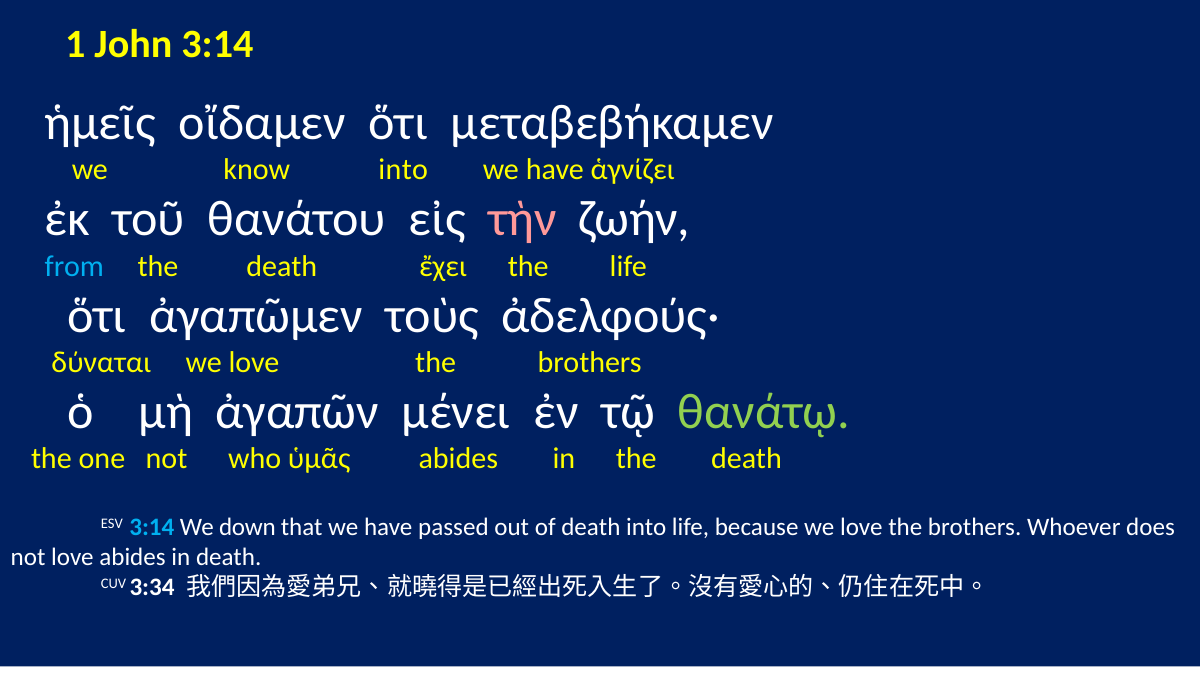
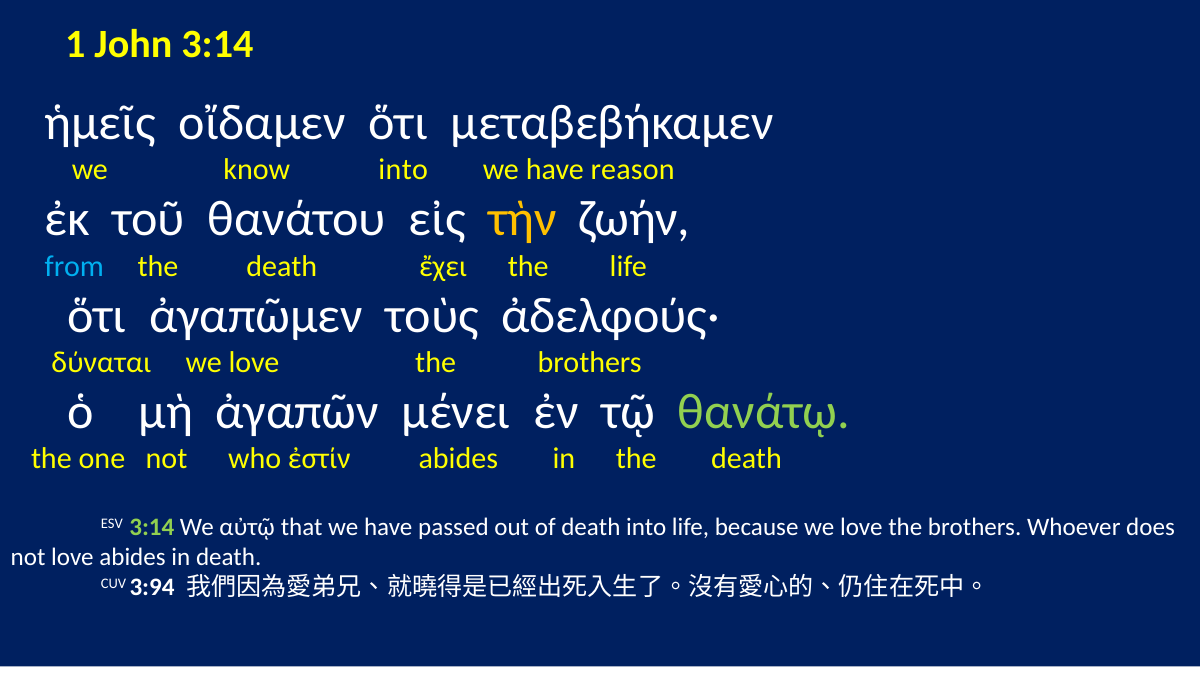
ἁγνίζει: ἁγνίζει -> reason
τὴν colour: pink -> yellow
ὑμᾶς: ὑμᾶς -> ἐστίν
3:14 at (152, 527) colour: light blue -> light green
down: down -> αὐτῷ
3:34: 3:34 -> 3:94
